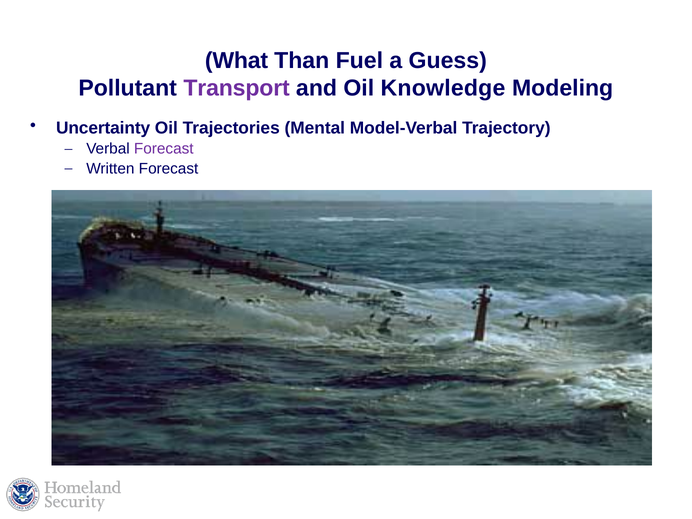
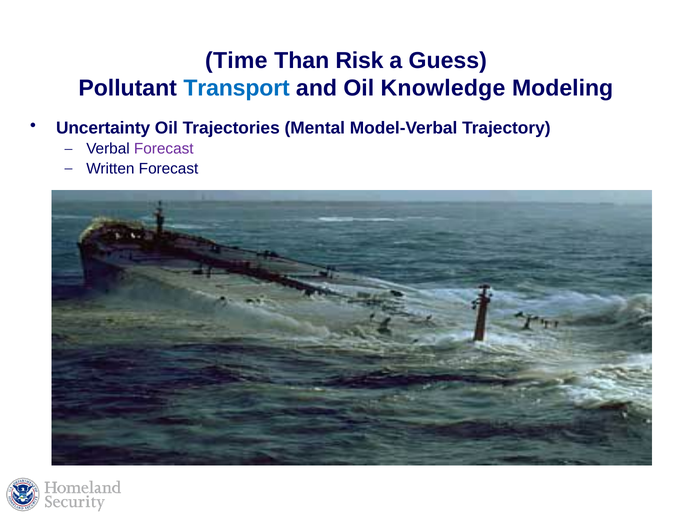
What: What -> Time
Fuel: Fuel -> Risk
Transport colour: purple -> blue
